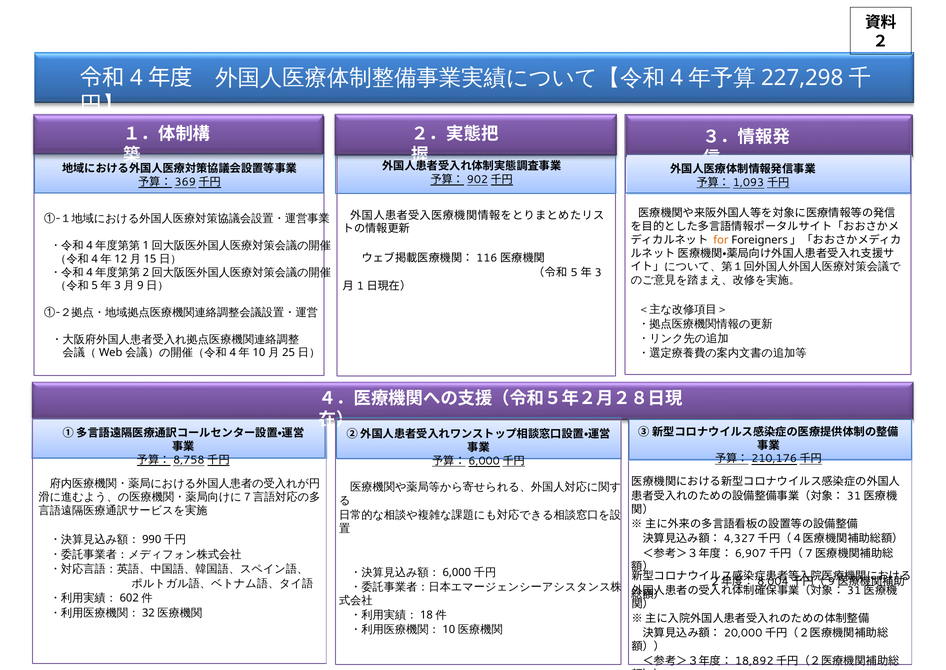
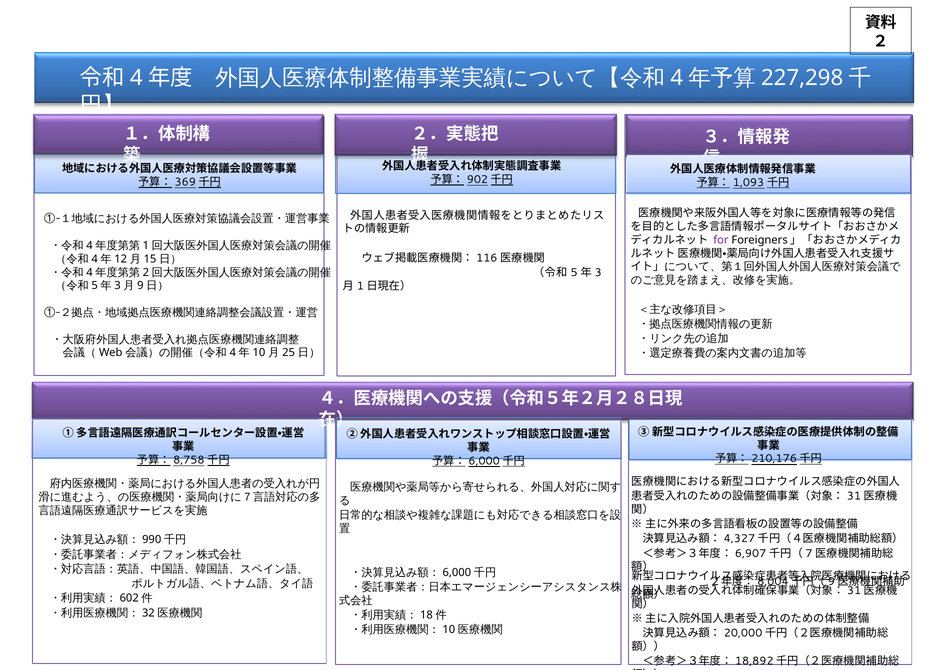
for colour: orange -> purple
